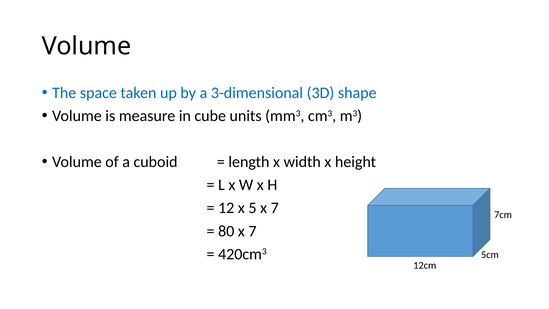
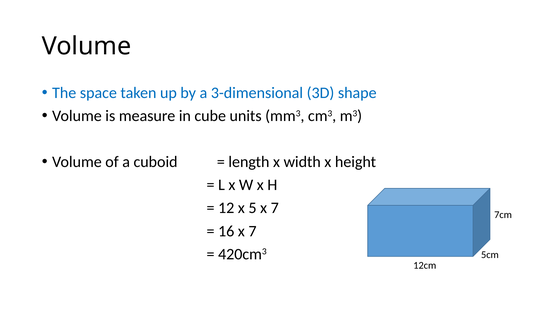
80: 80 -> 16
